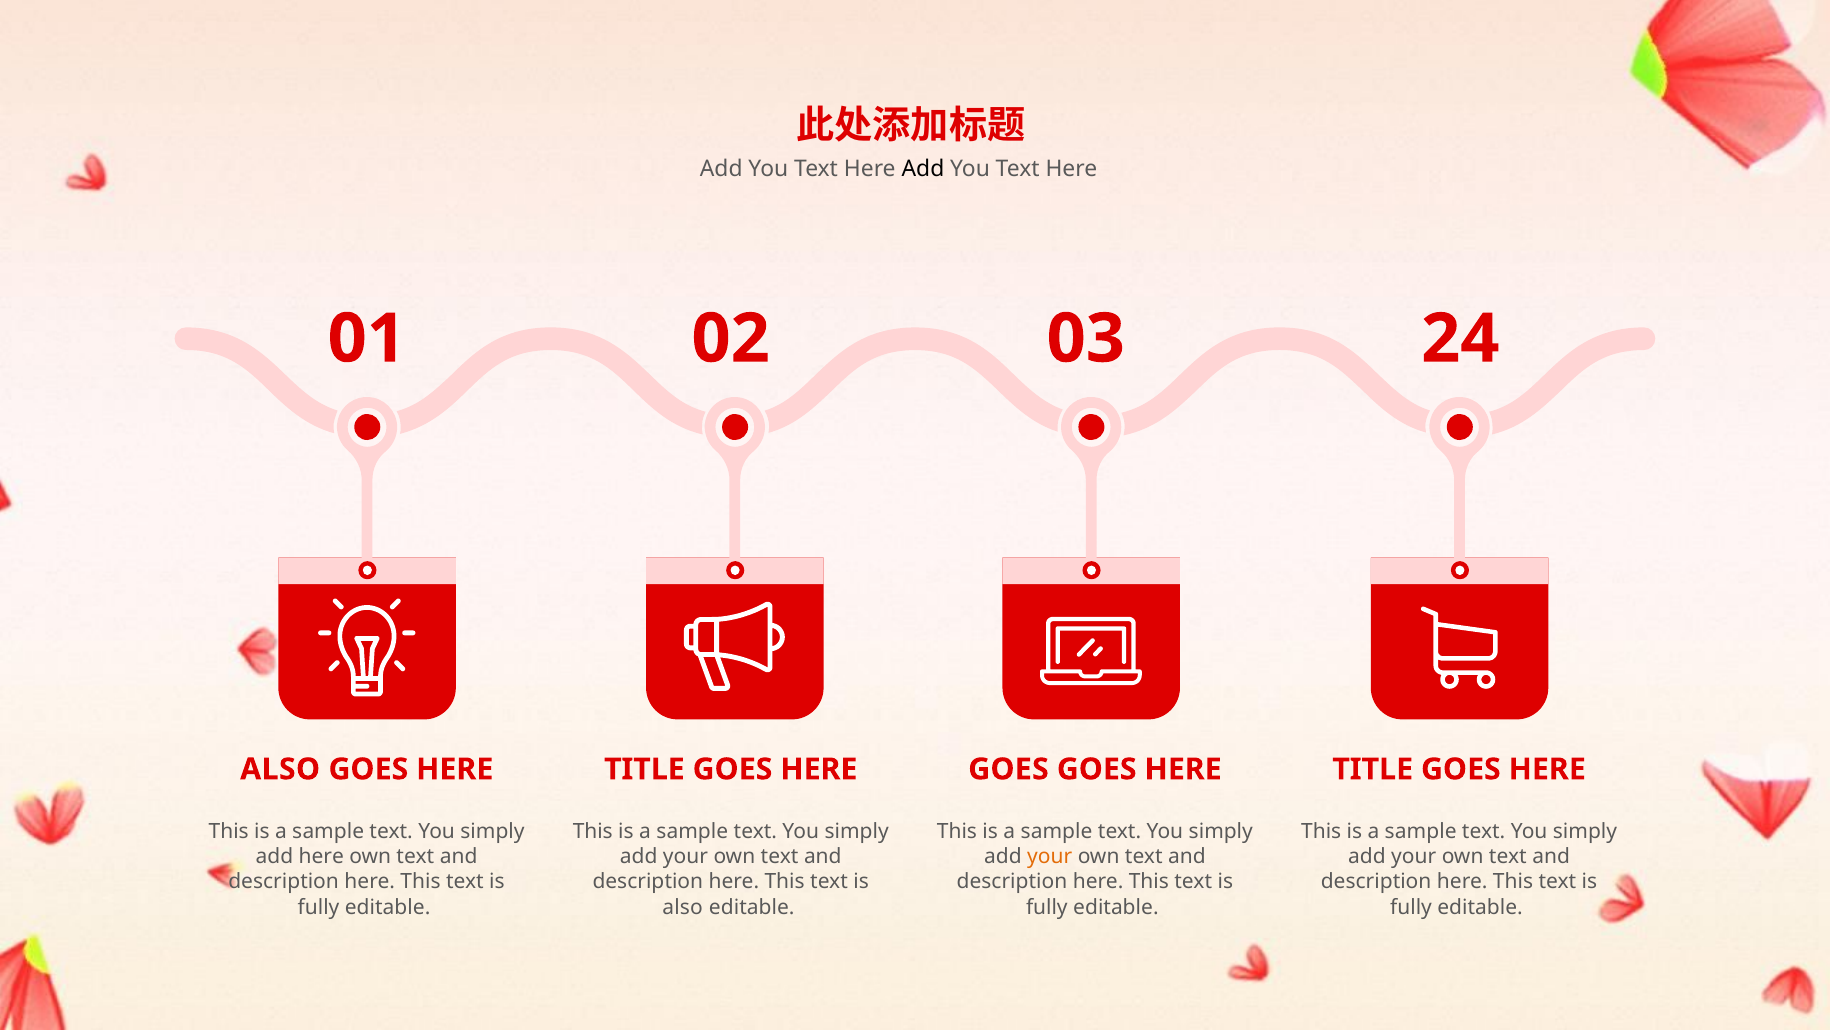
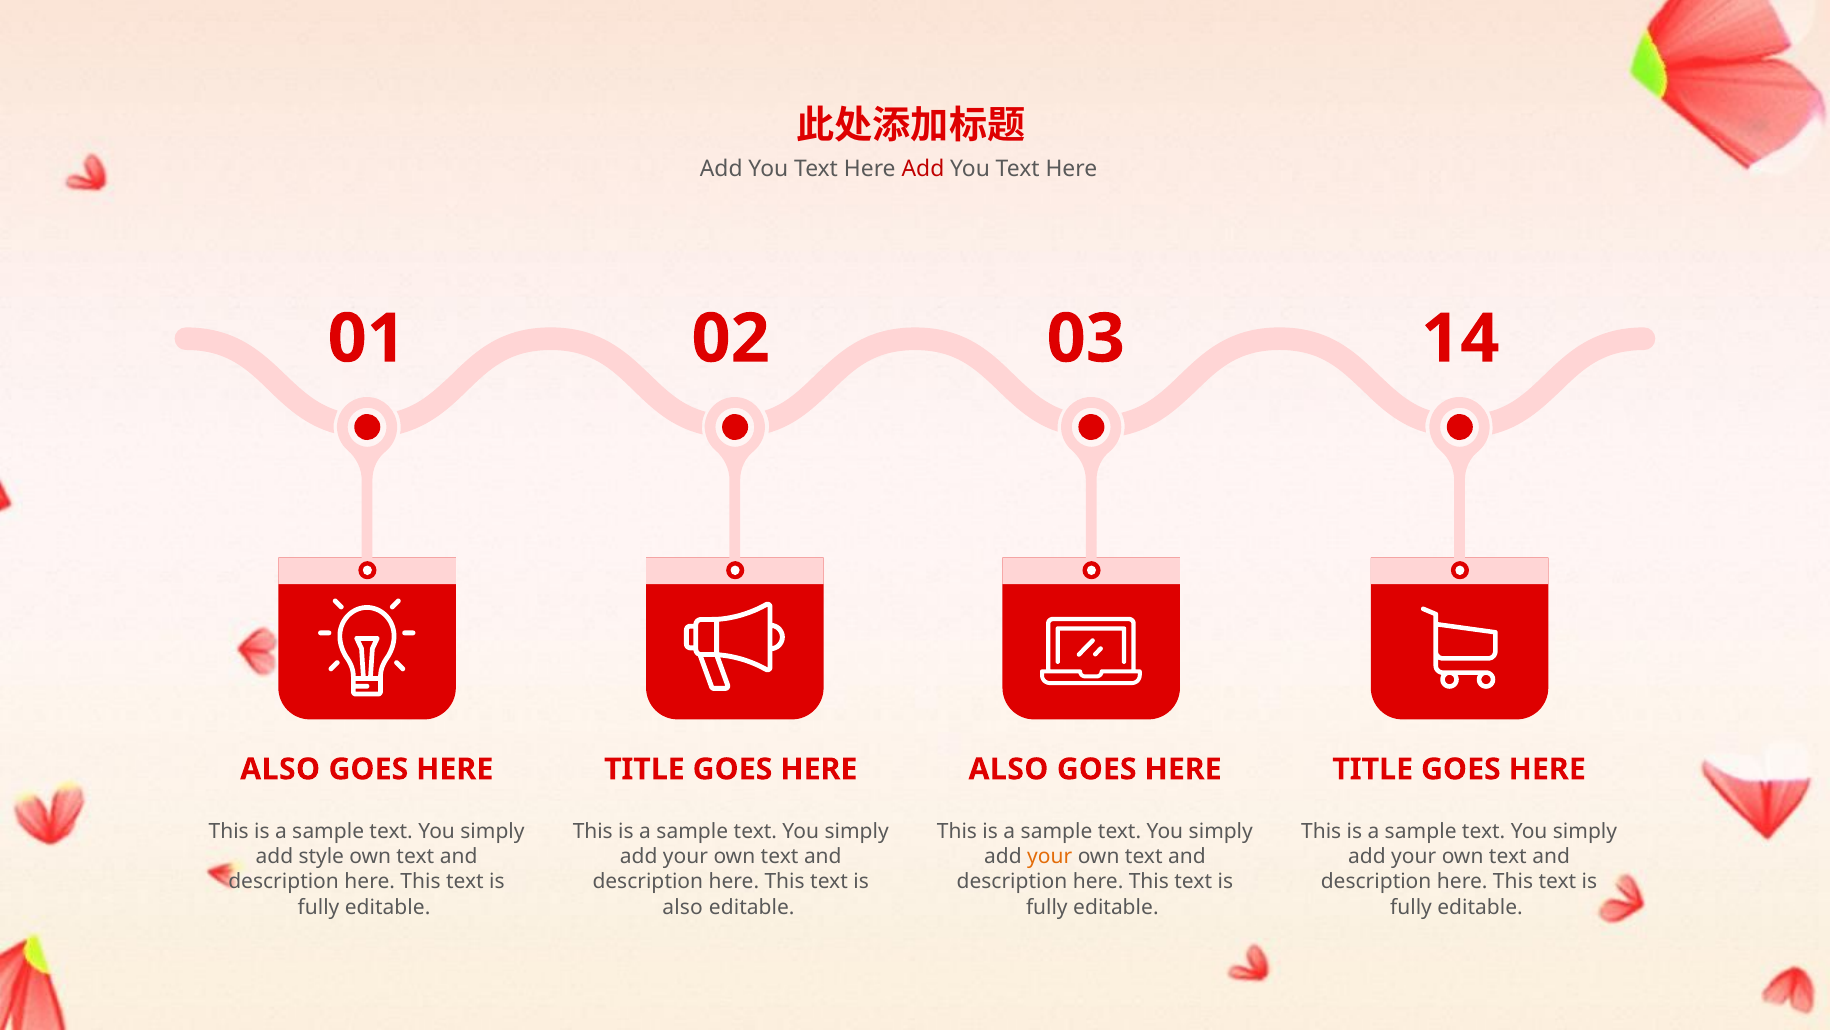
Add at (923, 169) colour: black -> red
24: 24 -> 14
GOES at (1008, 769): GOES -> ALSO
add here: here -> style
